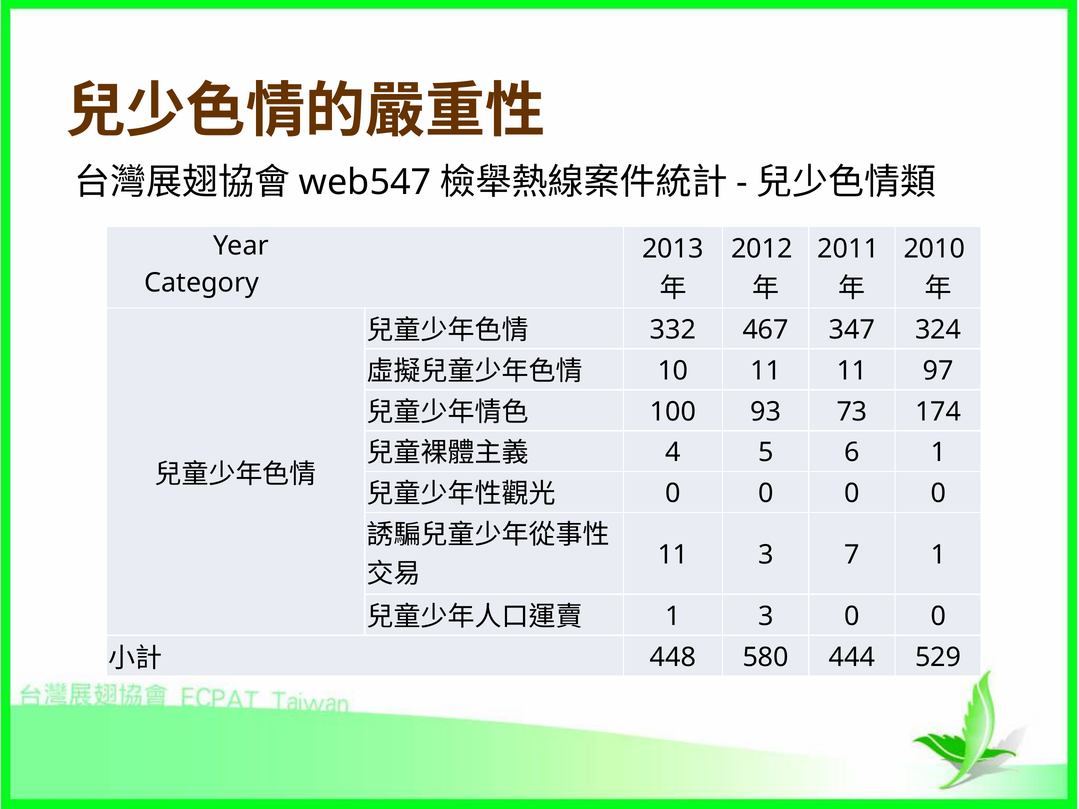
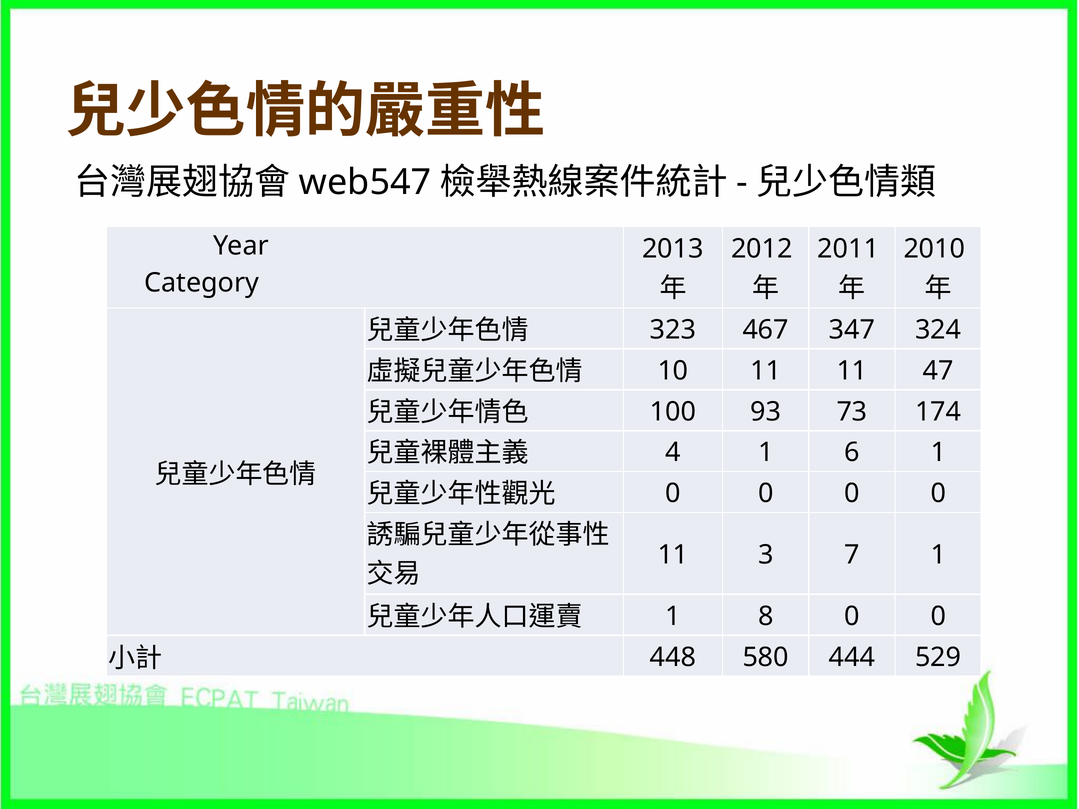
332: 332 -> 323
97: 97 -> 47
4 5: 5 -> 1
1 3: 3 -> 8
